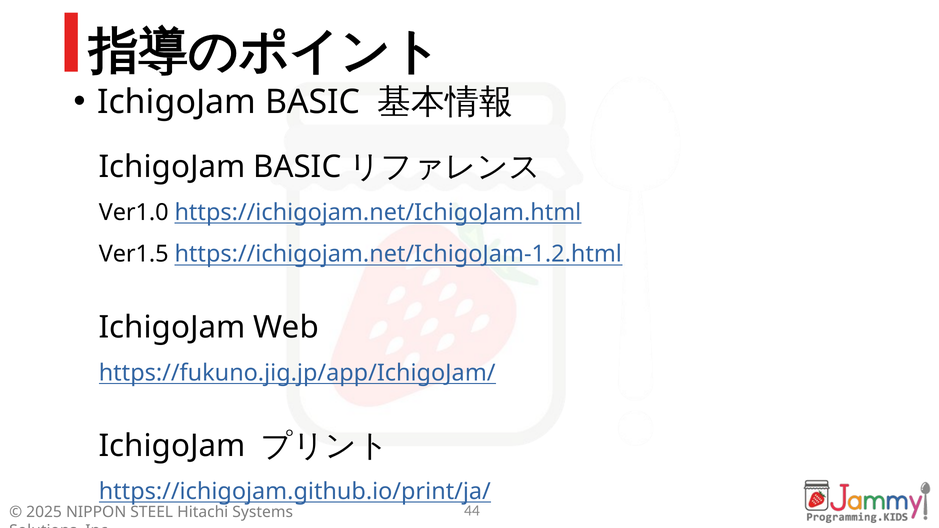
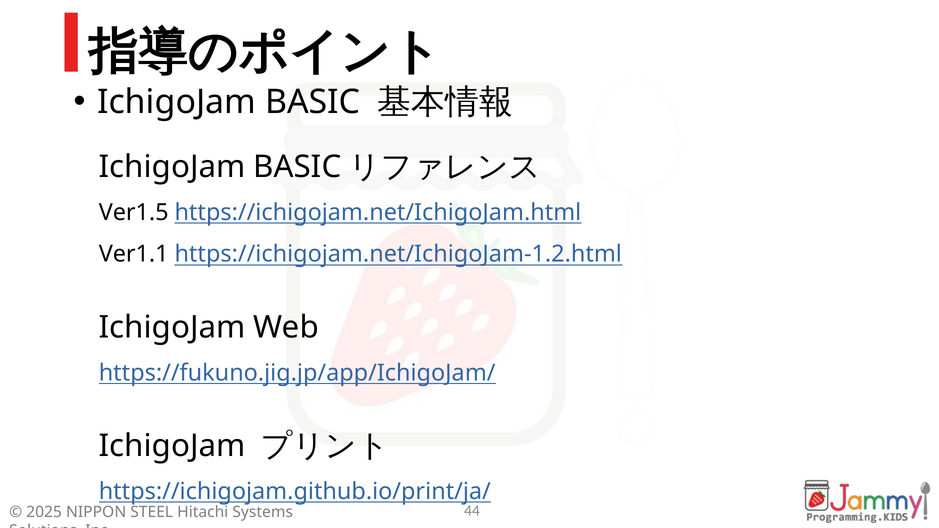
Ver1.0: Ver1.0 -> Ver1.5
Ver1.5: Ver1.5 -> Ver1.1
